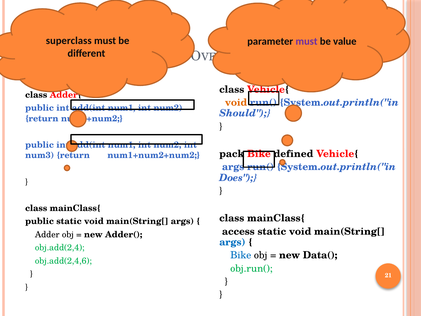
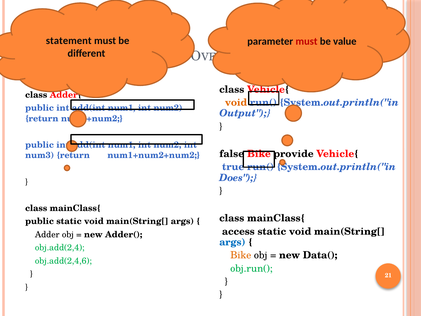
superclass: superclass -> statement
must at (307, 41) colour: purple -> red
Should: Should -> Output
pack: pack -> false
defined: defined -> provide
args at (233, 167): args -> true
Bike at (241, 255) colour: blue -> orange
